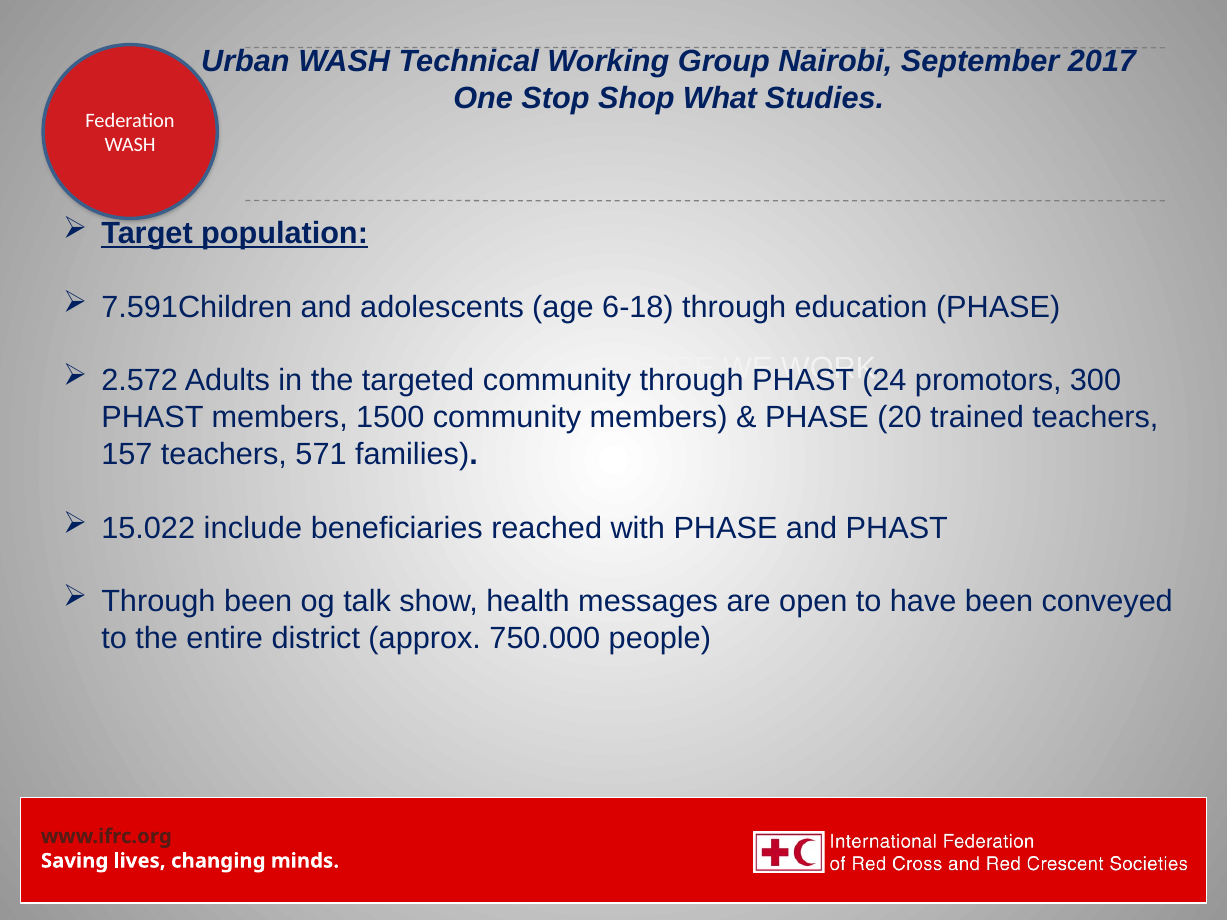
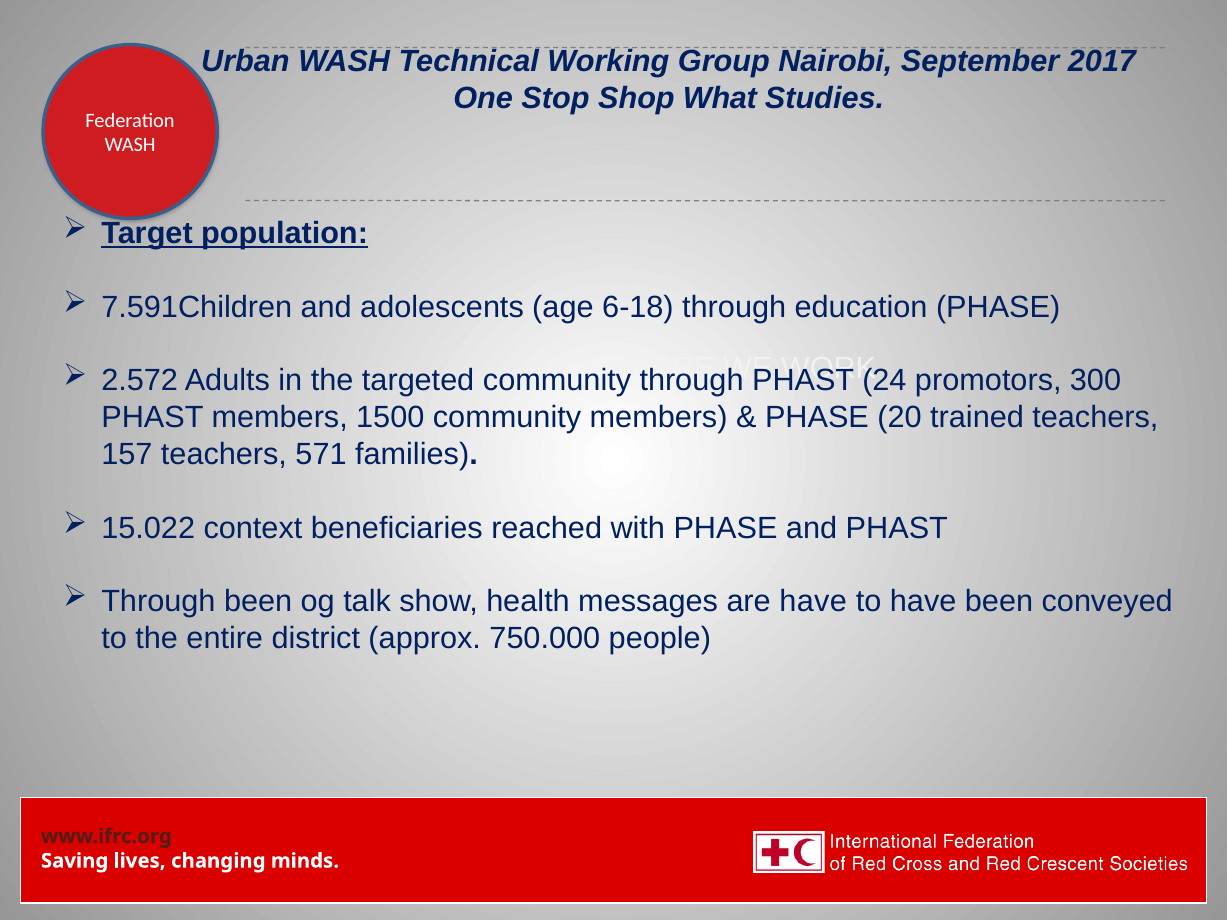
include: include -> context
are open: open -> have
